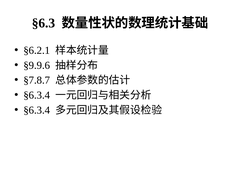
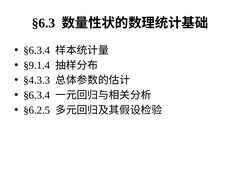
§6.2.1 at (37, 50): §6.2.1 -> §6.3.4
§9.9.6: §9.9.6 -> §9.1.4
§7.8.7: §7.8.7 -> §4.3.3
§6.3.4 at (37, 110): §6.3.4 -> §6.2.5
